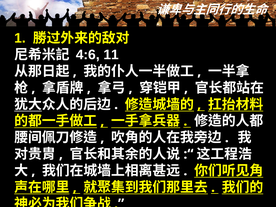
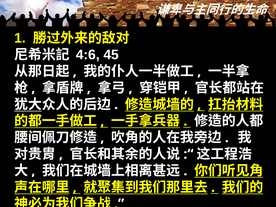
11: 11 -> 45
